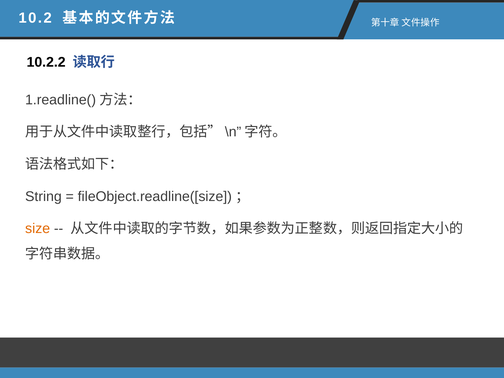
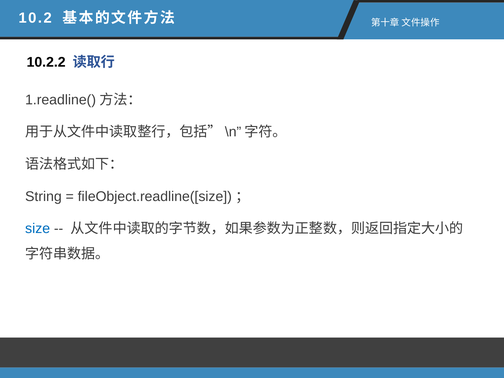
size colour: orange -> blue
